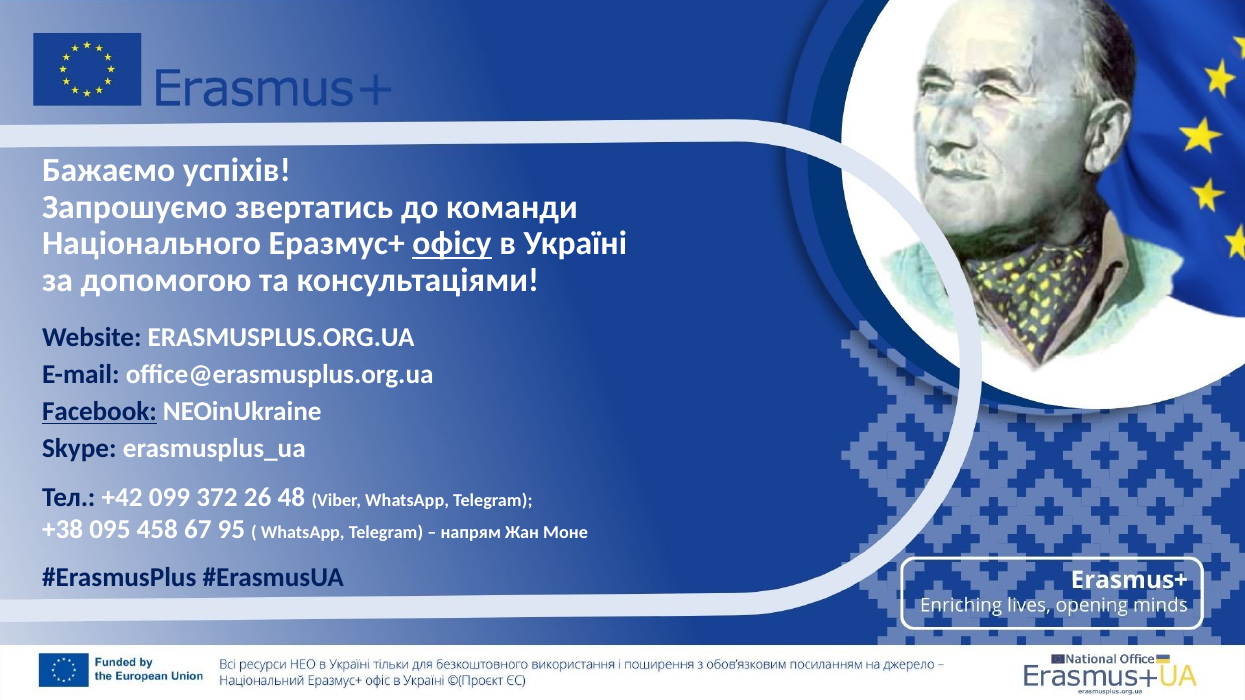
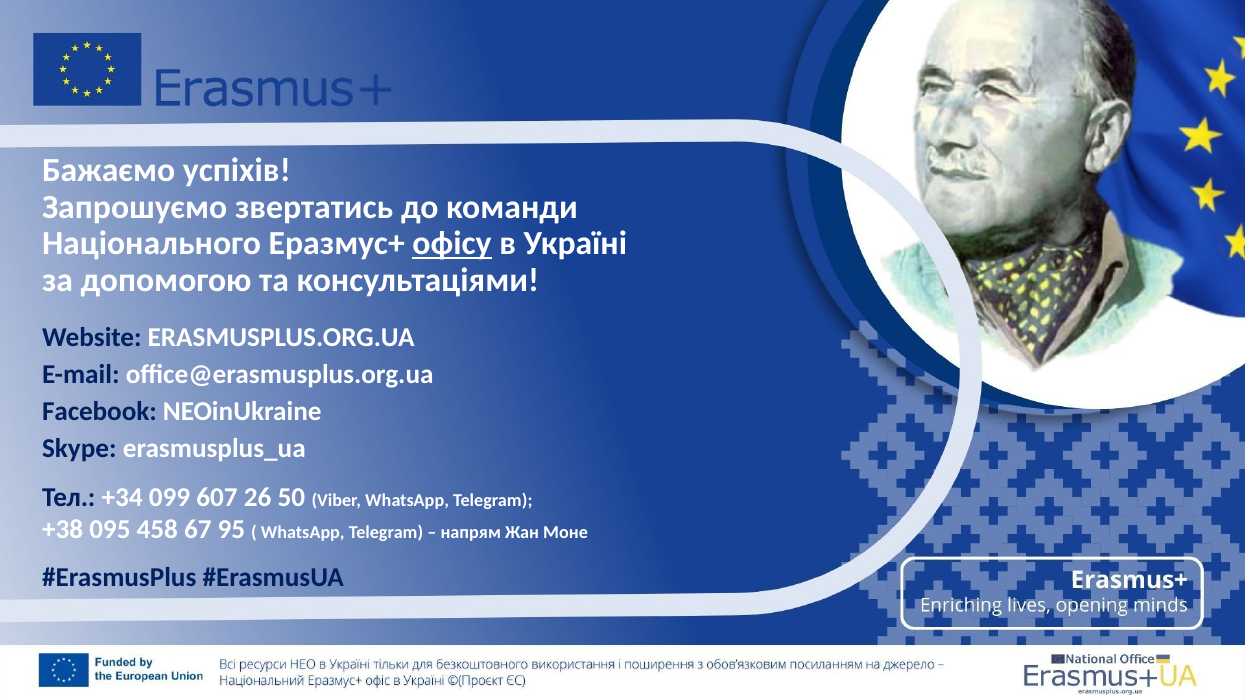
Facebook underline: present -> none
+42: +42 -> +34
372: 372 -> 607
48: 48 -> 50
